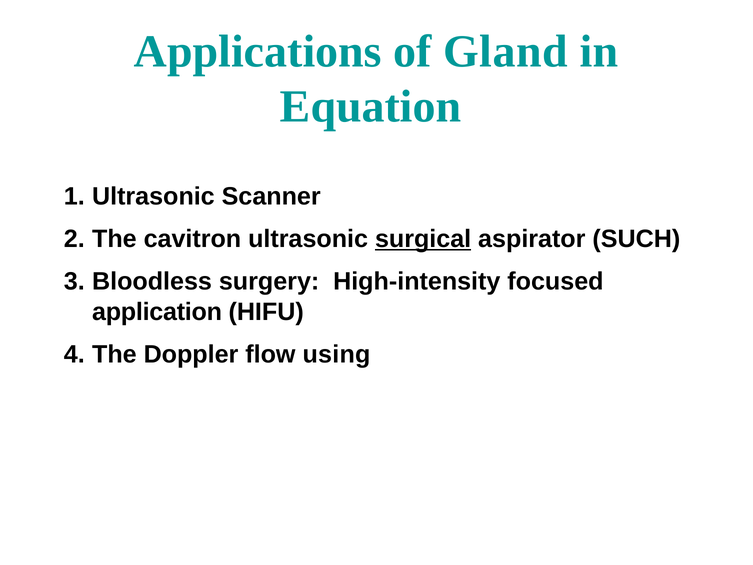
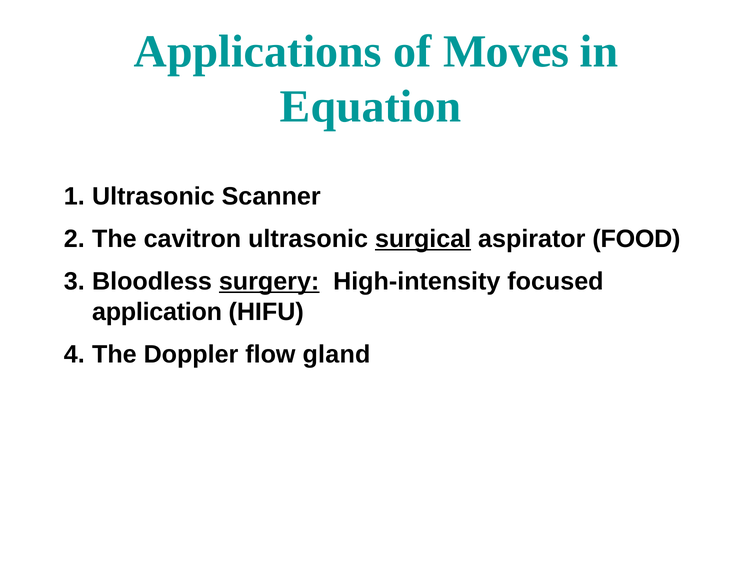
Gland: Gland -> Moves
SUCH: SUCH -> FOOD
surgery underline: none -> present
using: using -> gland
